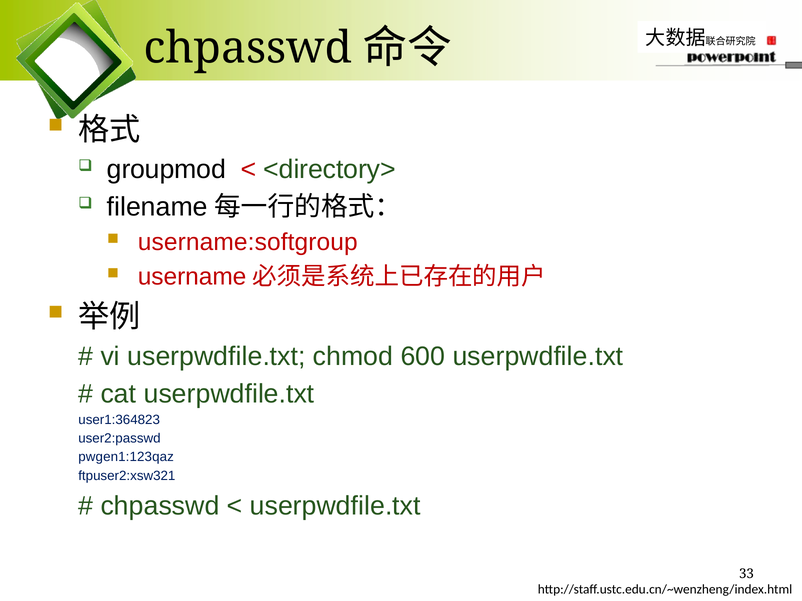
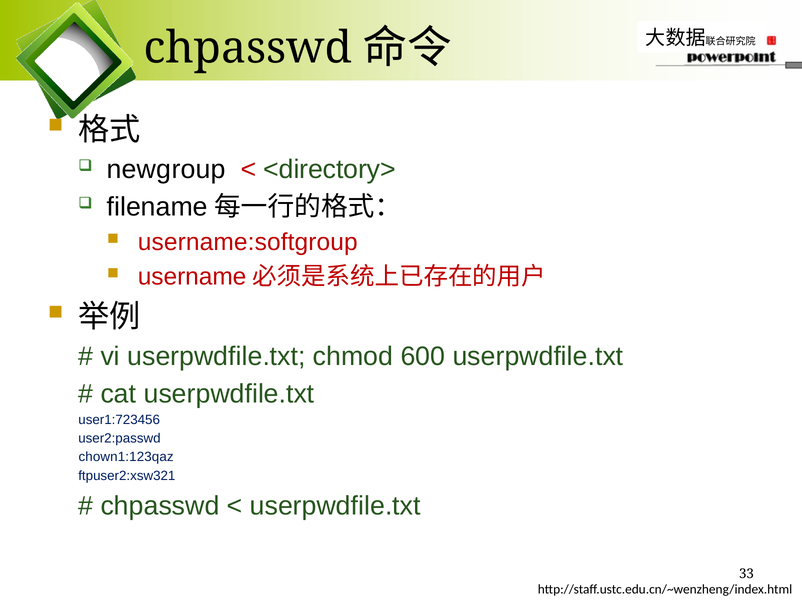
groupmod: groupmod -> newgroup
user1:364823: user1:364823 -> user1:723456
pwgen1:123qaz: pwgen1:123qaz -> chown1:123qaz
